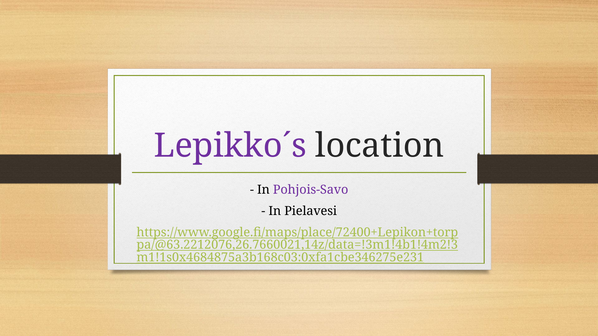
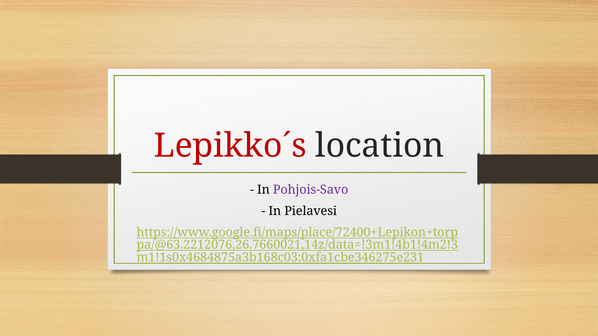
Lepikko´s colour: purple -> red
